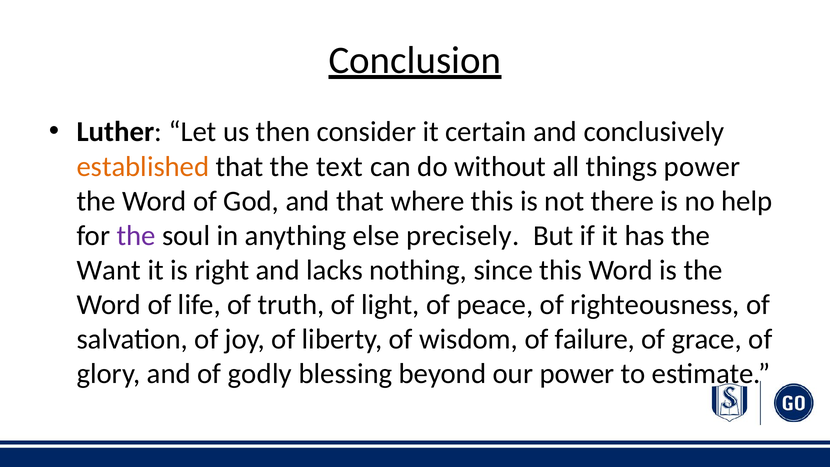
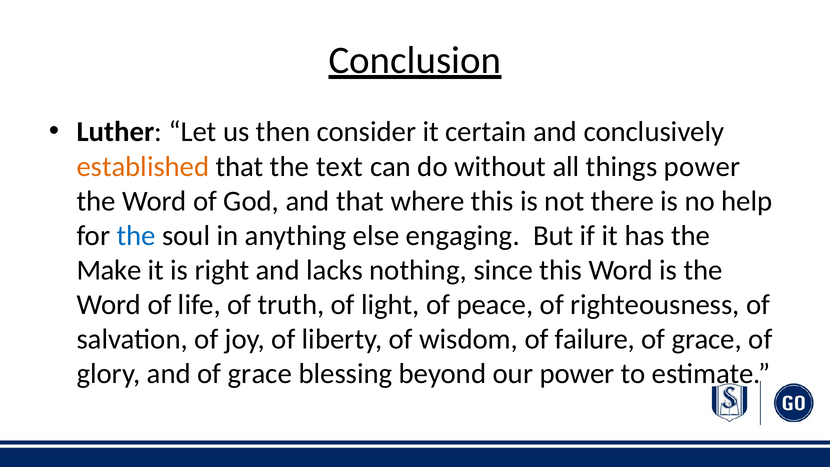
the at (136, 236) colour: purple -> blue
precisely: precisely -> engaging
Want: Want -> Make
and of godly: godly -> grace
